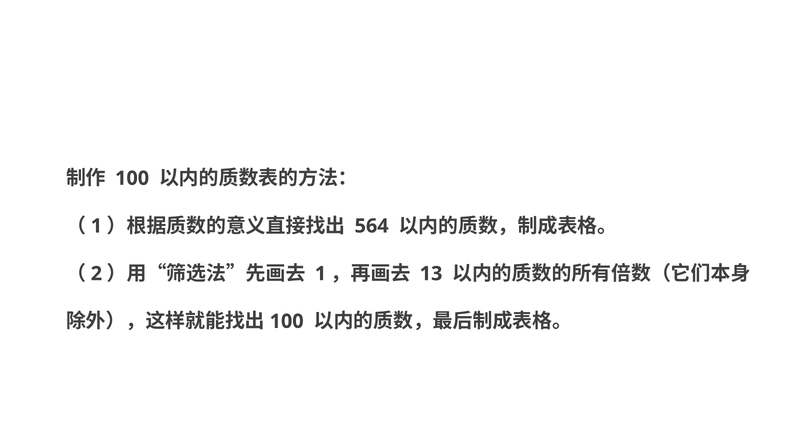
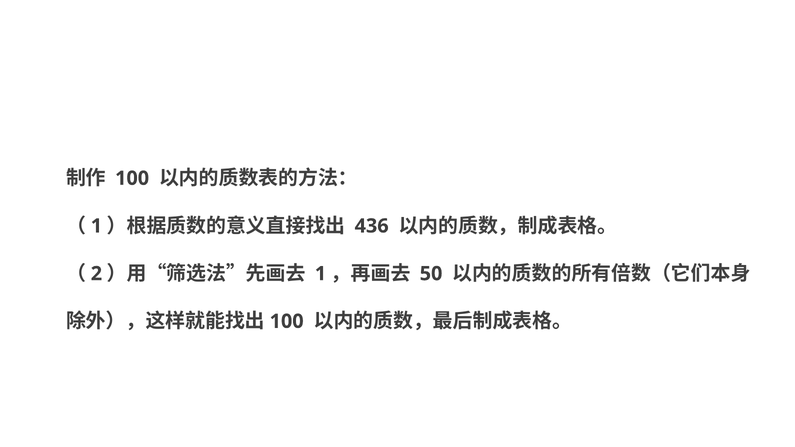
564: 564 -> 436
13: 13 -> 50
